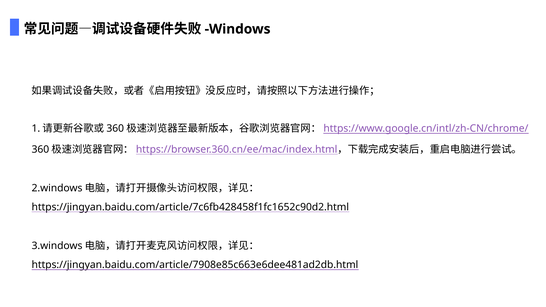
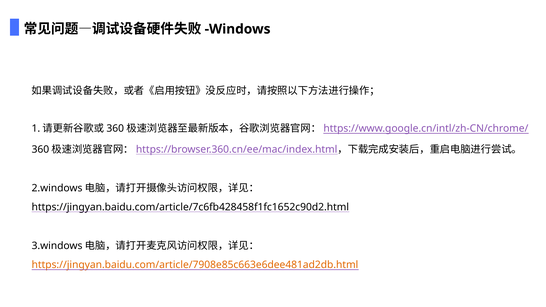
https://jingyan.baidu.com/article/7908e85c663e6dee481ad2db.html colour: black -> orange
